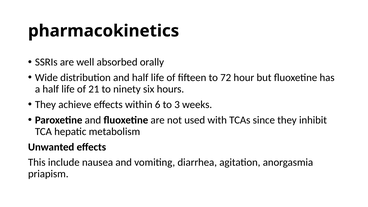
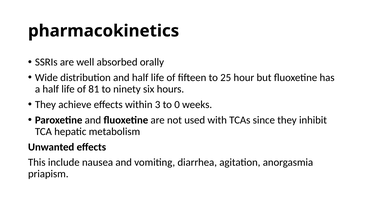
72: 72 -> 25
21: 21 -> 81
6: 6 -> 3
3: 3 -> 0
